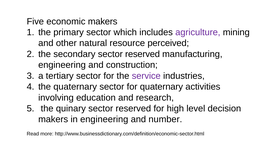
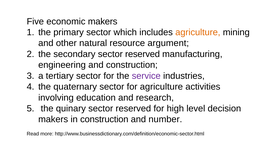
agriculture at (198, 32) colour: purple -> orange
perceived: perceived -> argument
for quaternary: quaternary -> agriculture
in engineering: engineering -> construction
